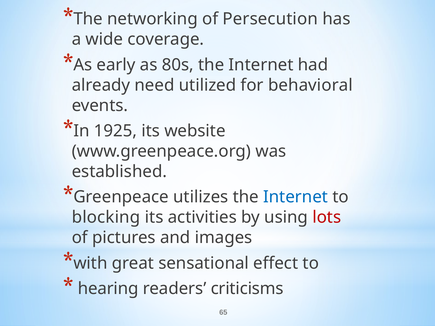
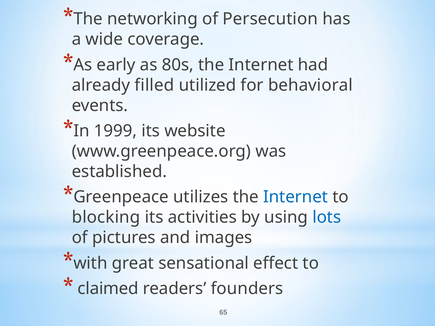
need: need -> filled
1925: 1925 -> 1999
lots colour: red -> blue
hearing: hearing -> claimed
criticisms: criticisms -> founders
